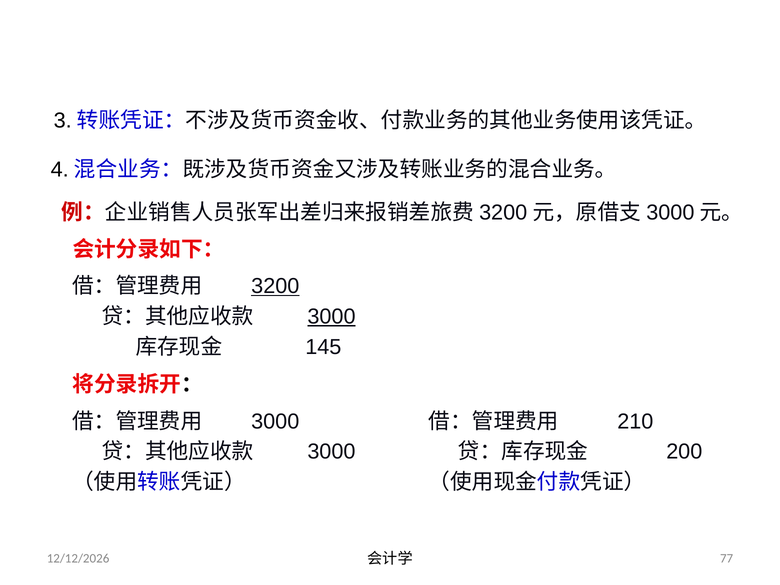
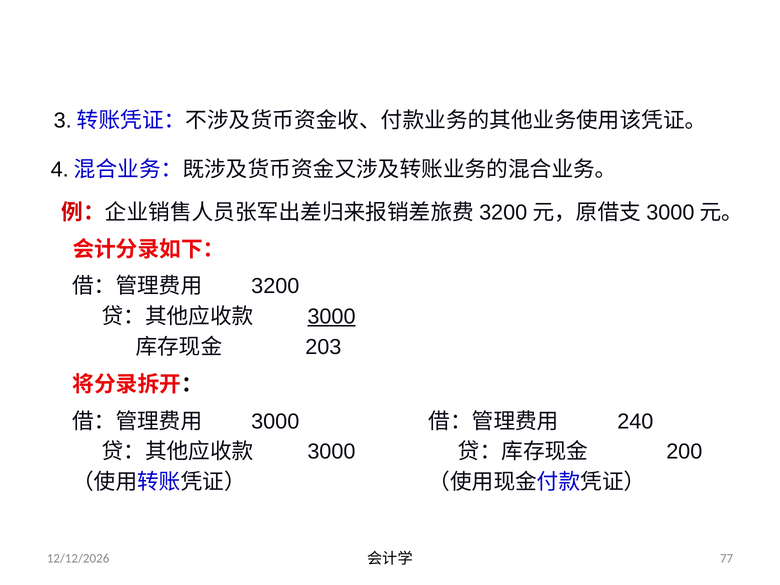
3200 underline: present -> none
145: 145 -> 203
210: 210 -> 240
